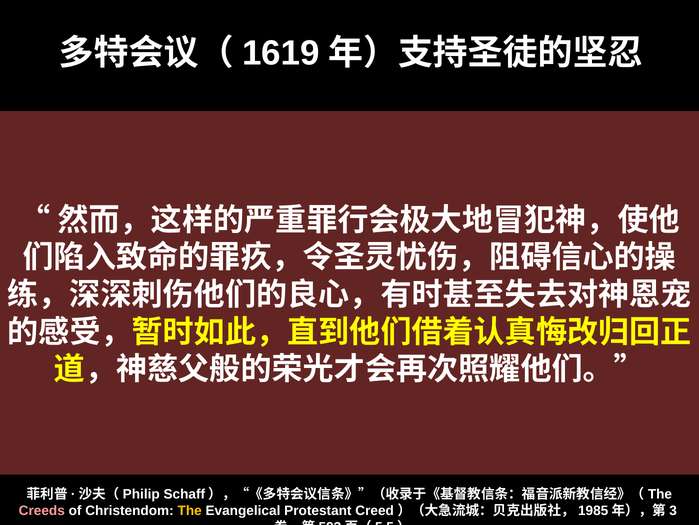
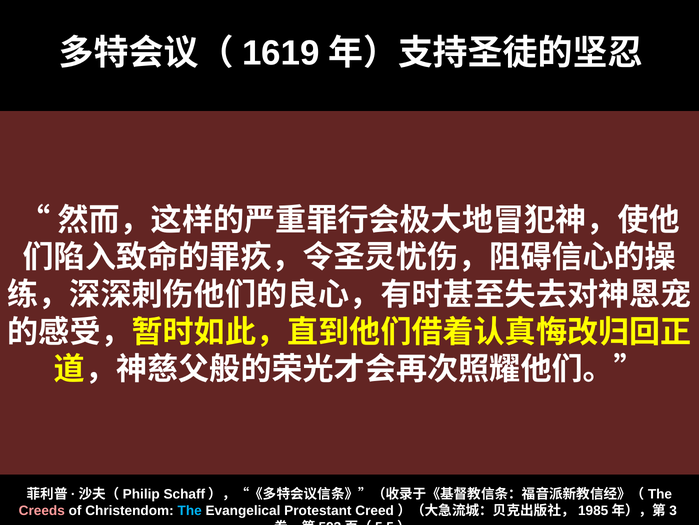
The colour: yellow -> light blue
